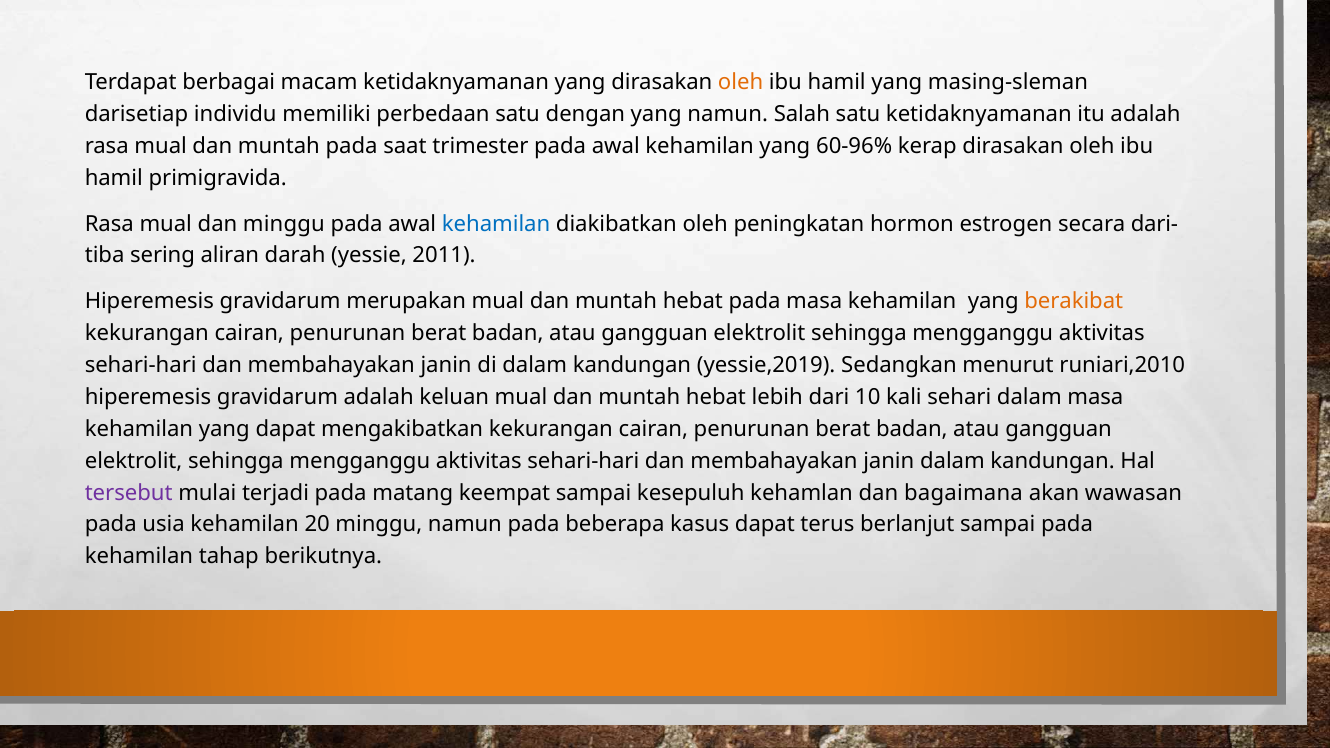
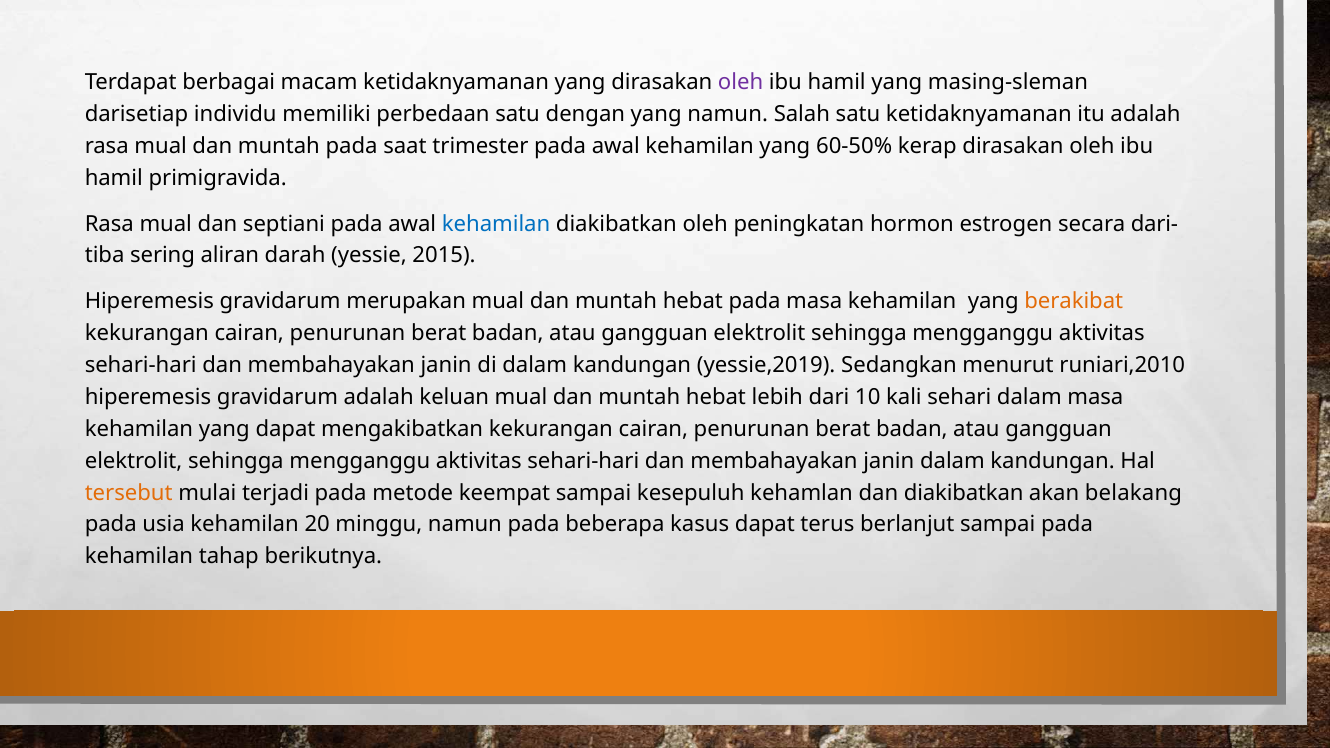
oleh at (741, 82) colour: orange -> purple
60-96%: 60-96% -> 60-50%
dan minggu: minggu -> septiani
2011: 2011 -> 2015
tersebut colour: purple -> orange
matang: matang -> metode
dan bagaimana: bagaimana -> diakibatkan
wawasan: wawasan -> belakang
